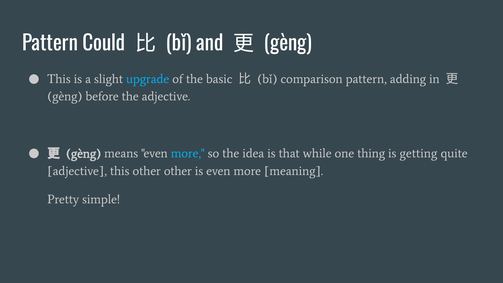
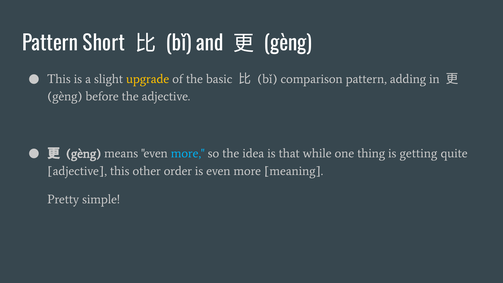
Could: Could -> Short
upgrade colour: light blue -> yellow
other other: other -> order
